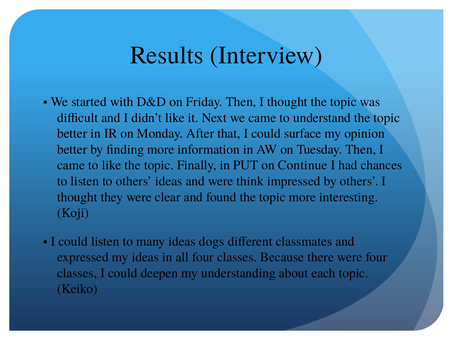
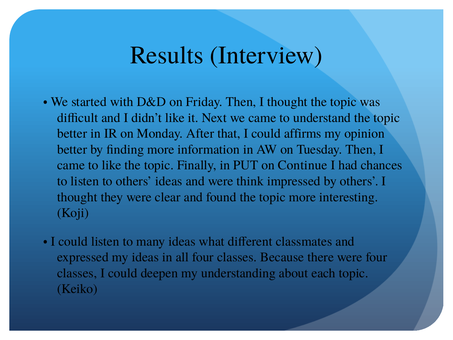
surface: surface -> affirms
dogs: dogs -> what
